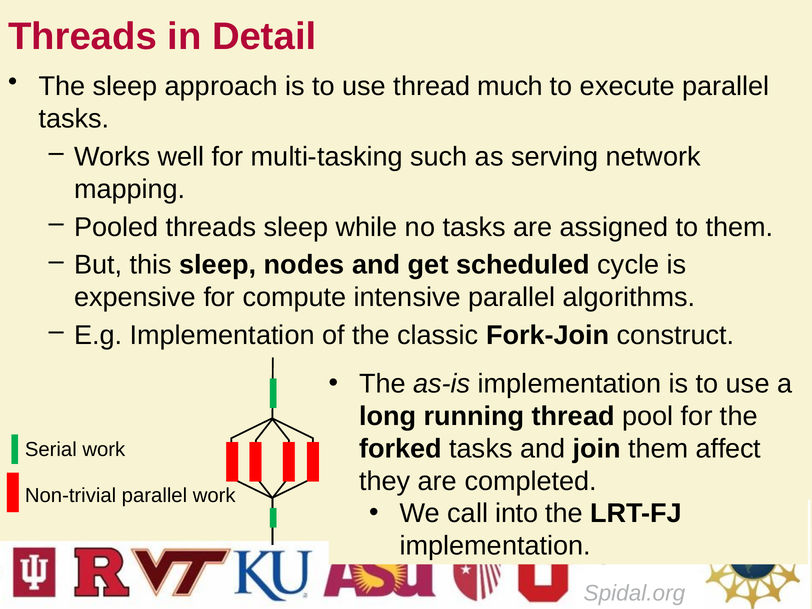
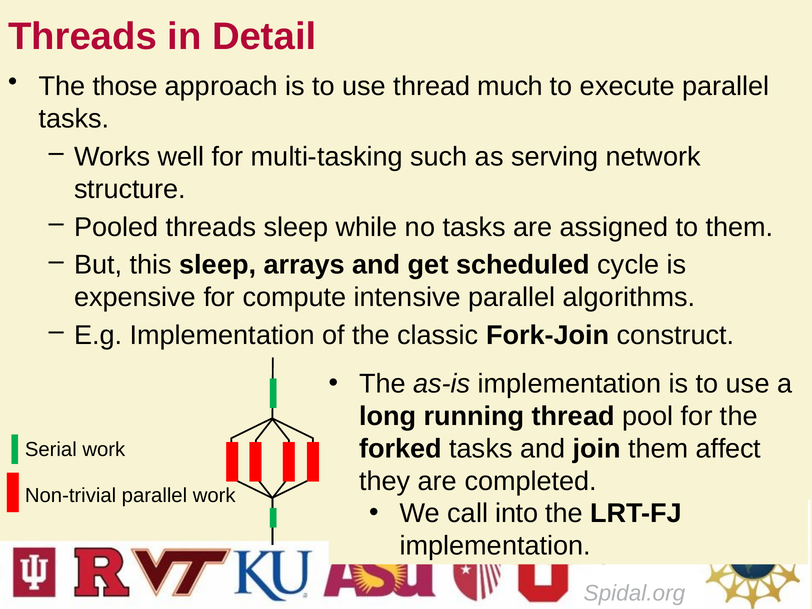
The sleep: sleep -> those
mapping: mapping -> structure
nodes: nodes -> arrays
